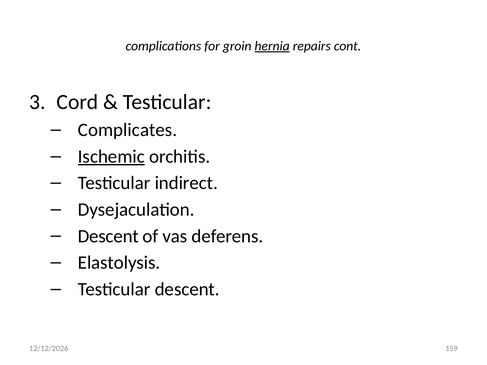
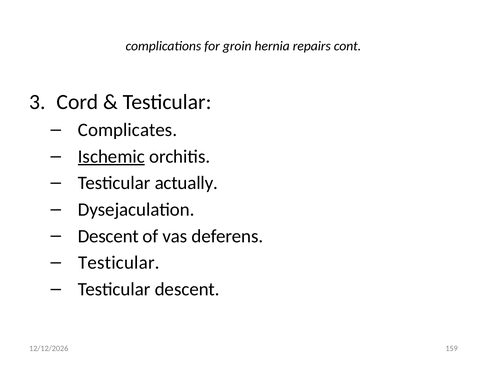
hernia underline: present -> none
indirect: indirect -> actually
Elastolysis at (119, 263): Elastolysis -> Testicular
